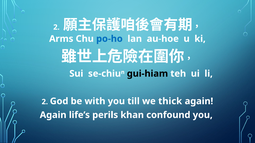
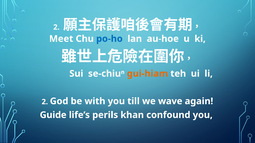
Arms: Arms -> Meet
gui-hiam colour: black -> orange
thick: thick -> wave
Again at (53, 115): Again -> Guide
